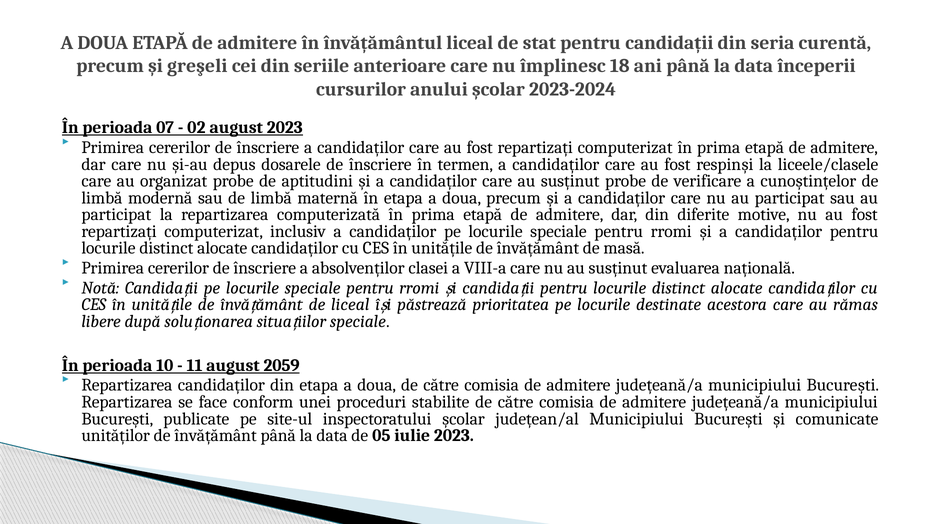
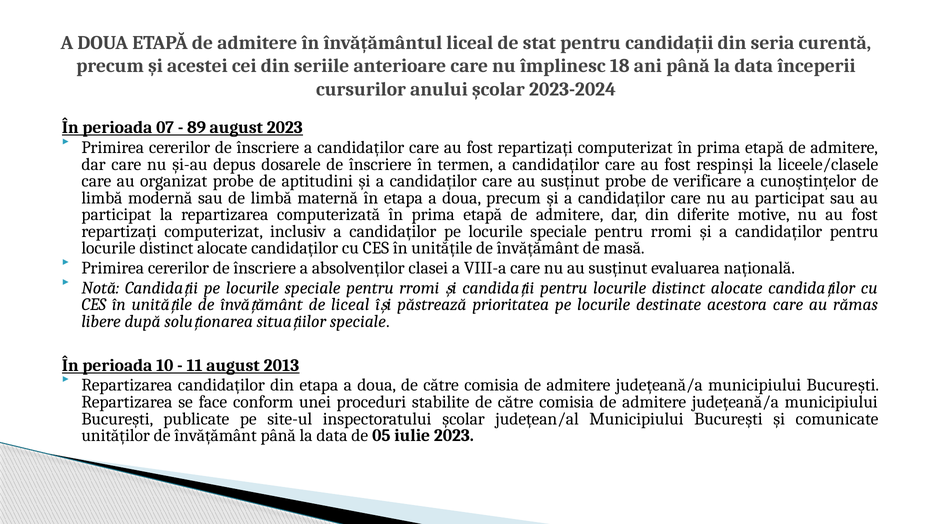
greşeli: greşeli -> acestei
02: 02 -> 89
2059: 2059 -> 2013
